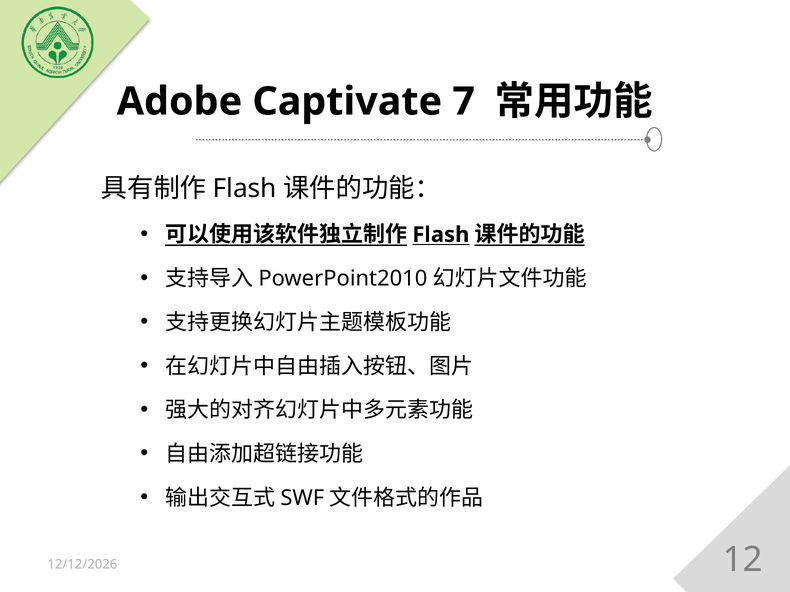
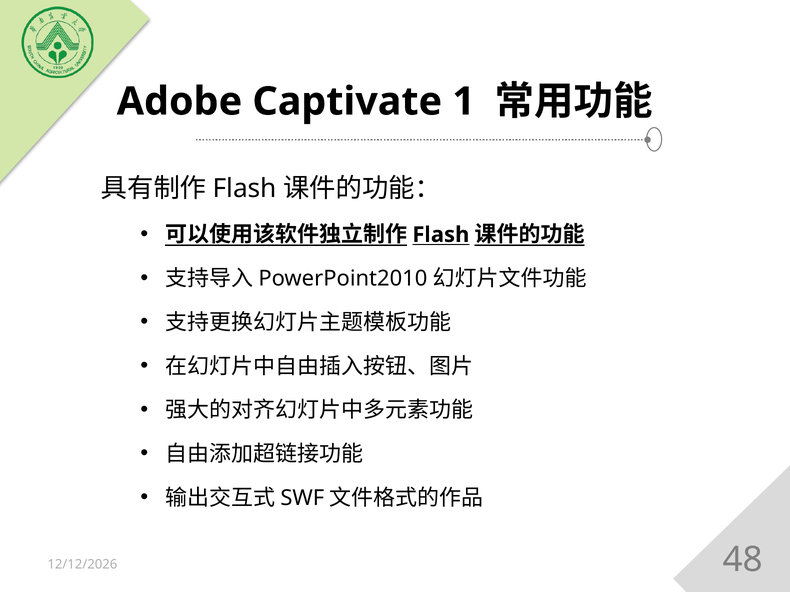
7: 7 -> 1
12: 12 -> 48
